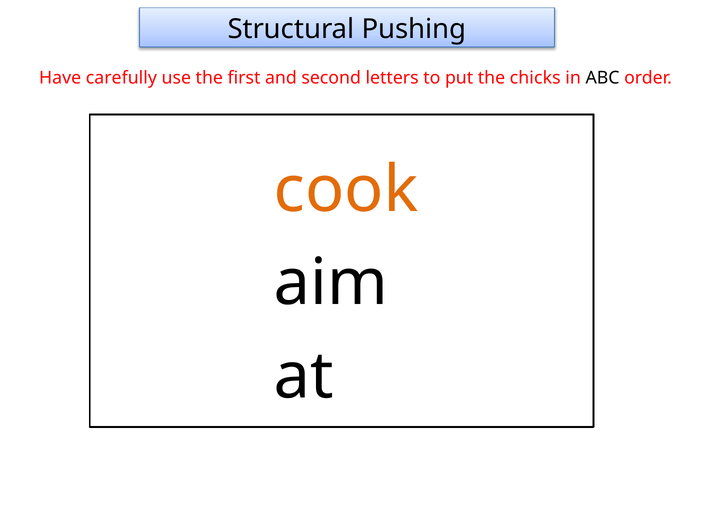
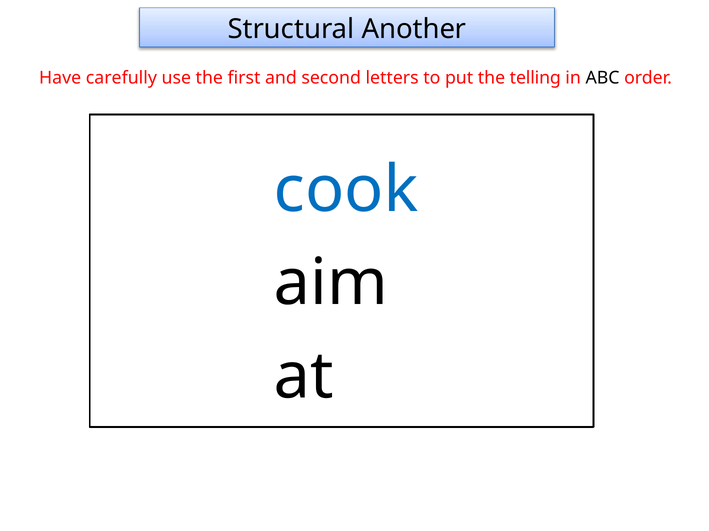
Pushing: Pushing -> Another
chicks: chicks -> telling
cook colour: orange -> blue
